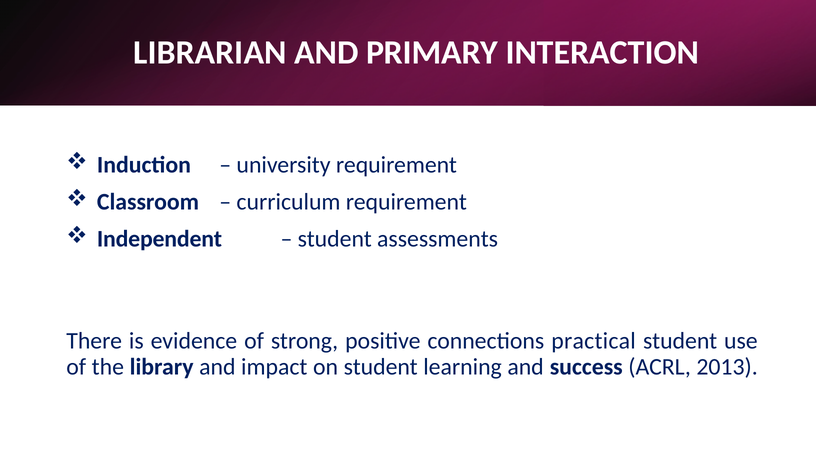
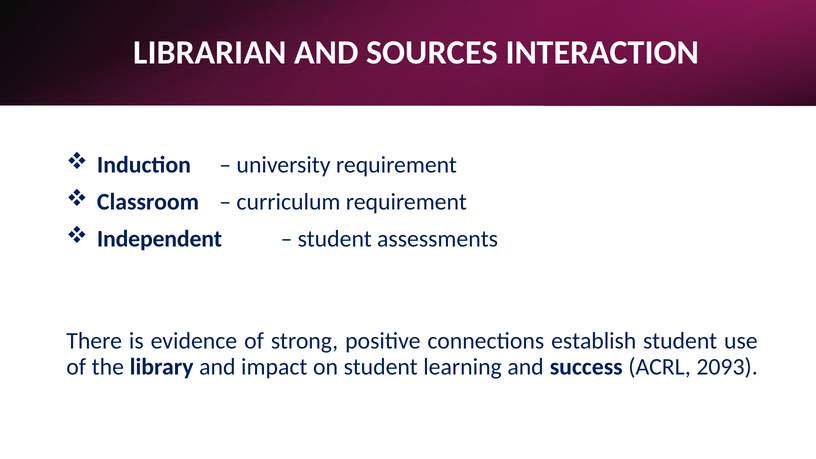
PRIMARY: PRIMARY -> SOURCES
practical: practical -> establish
2013: 2013 -> 2093
